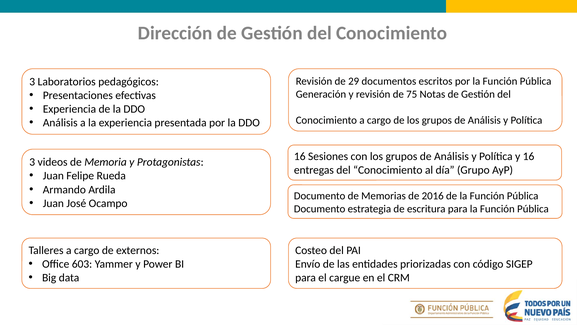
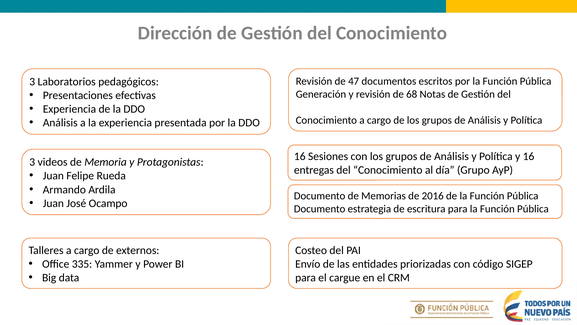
29: 29 -> 47
75: 75 -> 68
603: 603 -> 335
